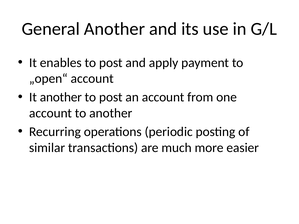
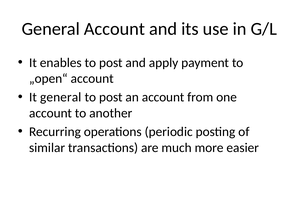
General Another: Another -> Account
It another: another -> general
